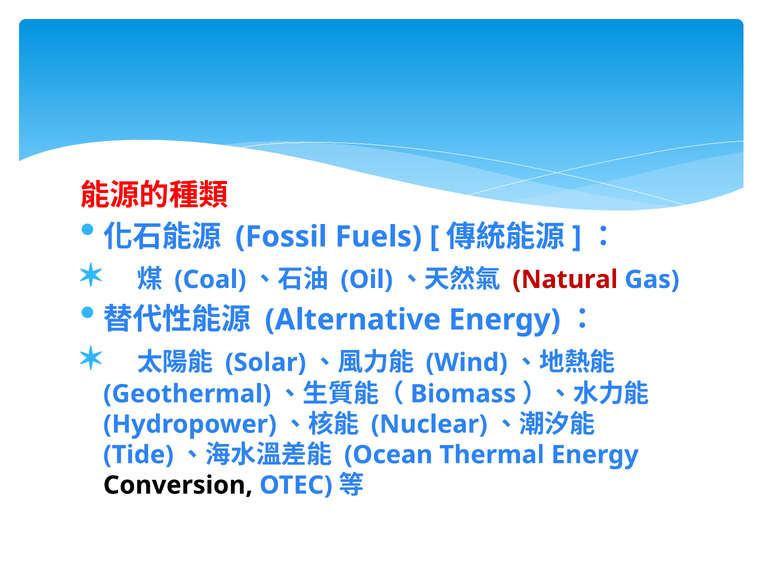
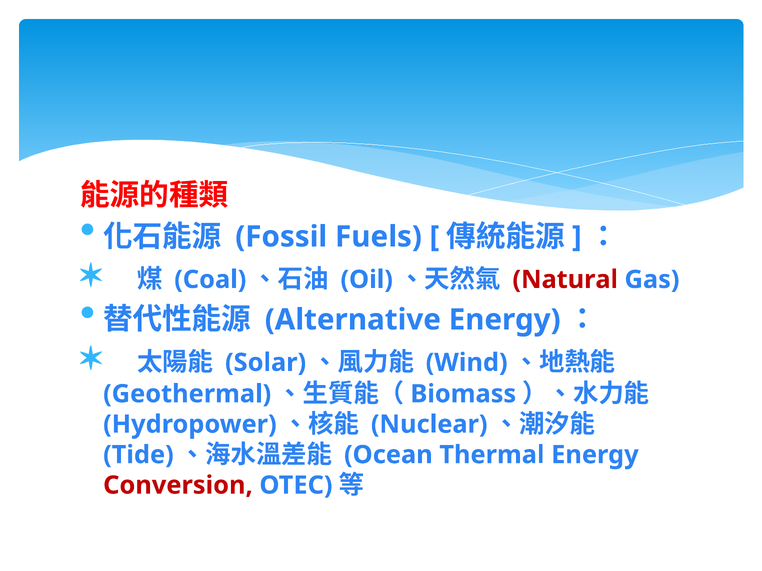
Conversion colour: black -> red
